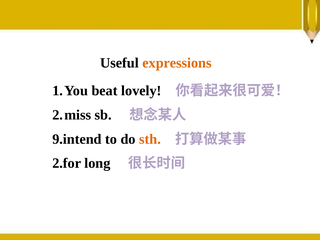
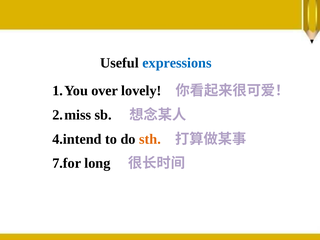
expressions colour: orange -> blue
beat: beat -> over
9.intend: 9.intend -> 4.intend
2.for: 2.for -> 7.for
